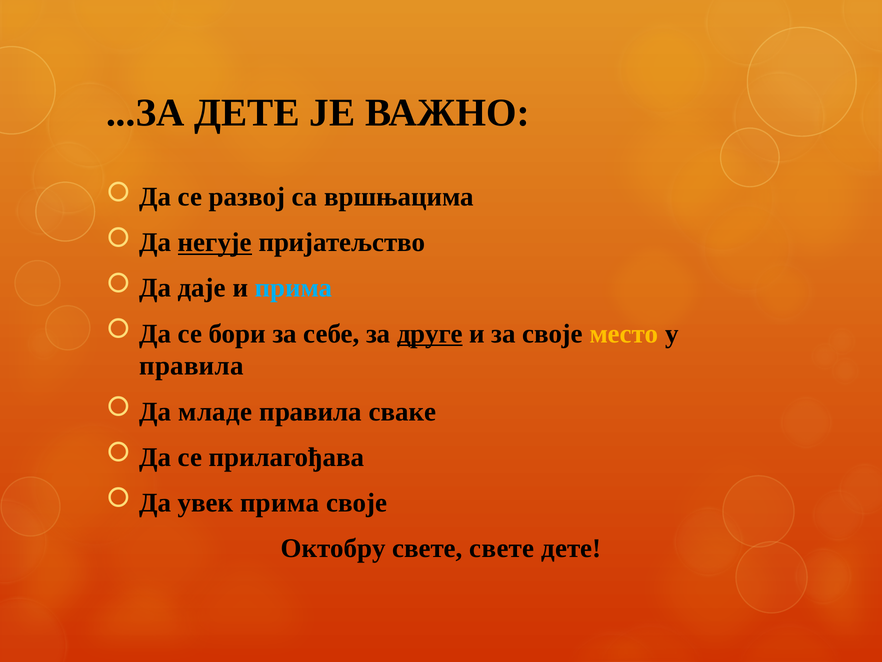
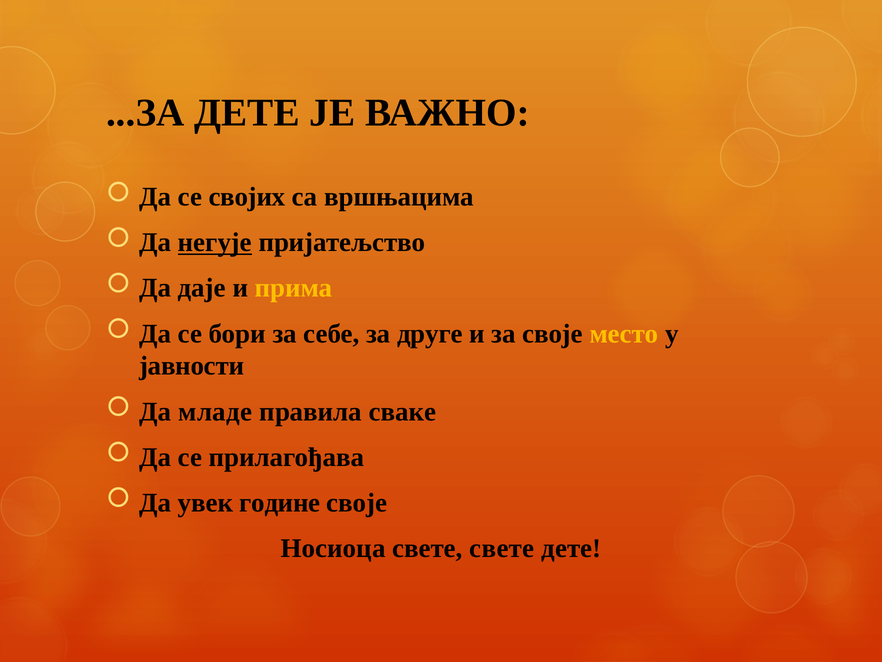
развој: развој -> својих
прима at (294, 288) colour: light blue -> yellow
друге underline: present -> none
правила at (191, 366): правила -> јавности
увек прима: прима -> године
Октобру: Октобру -> Носиоца
